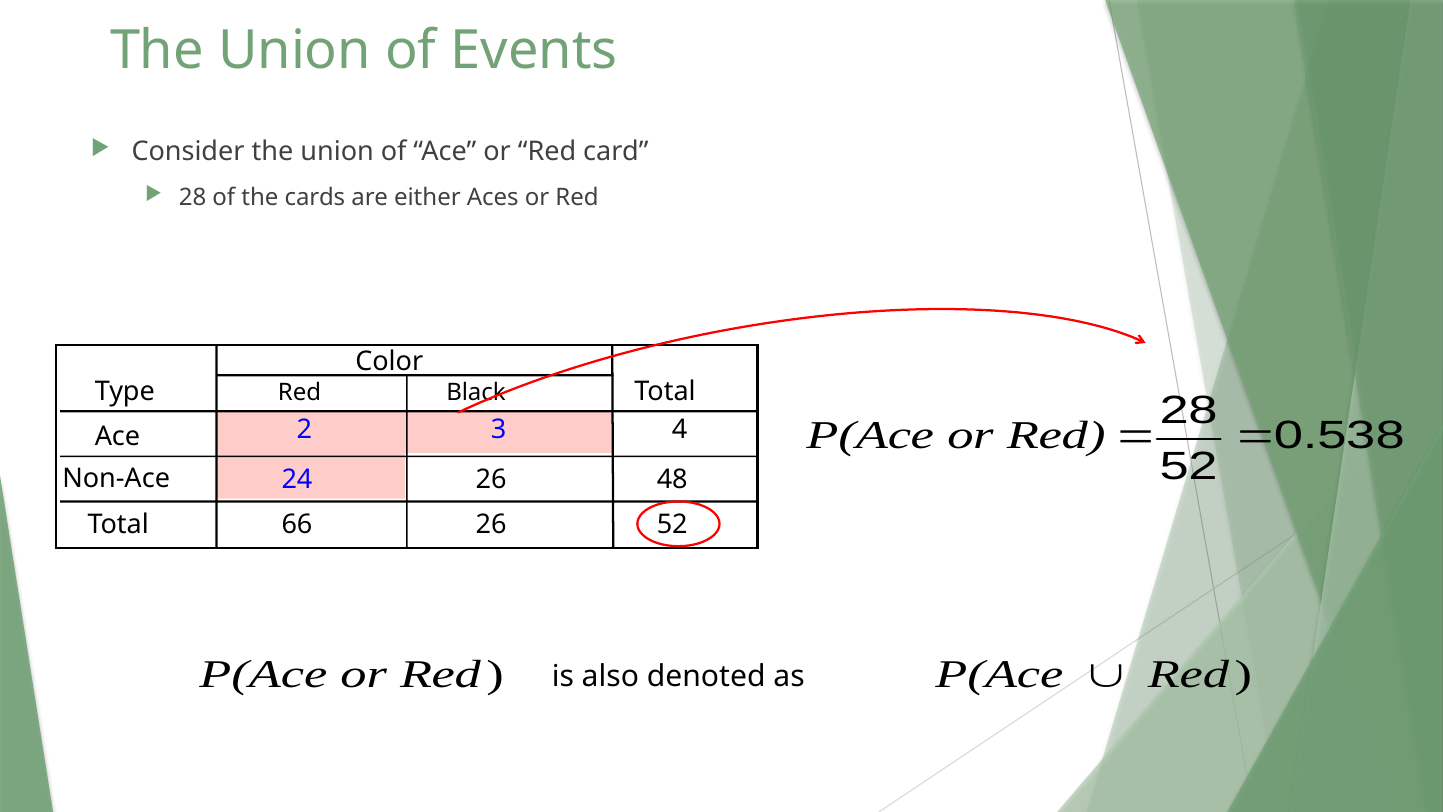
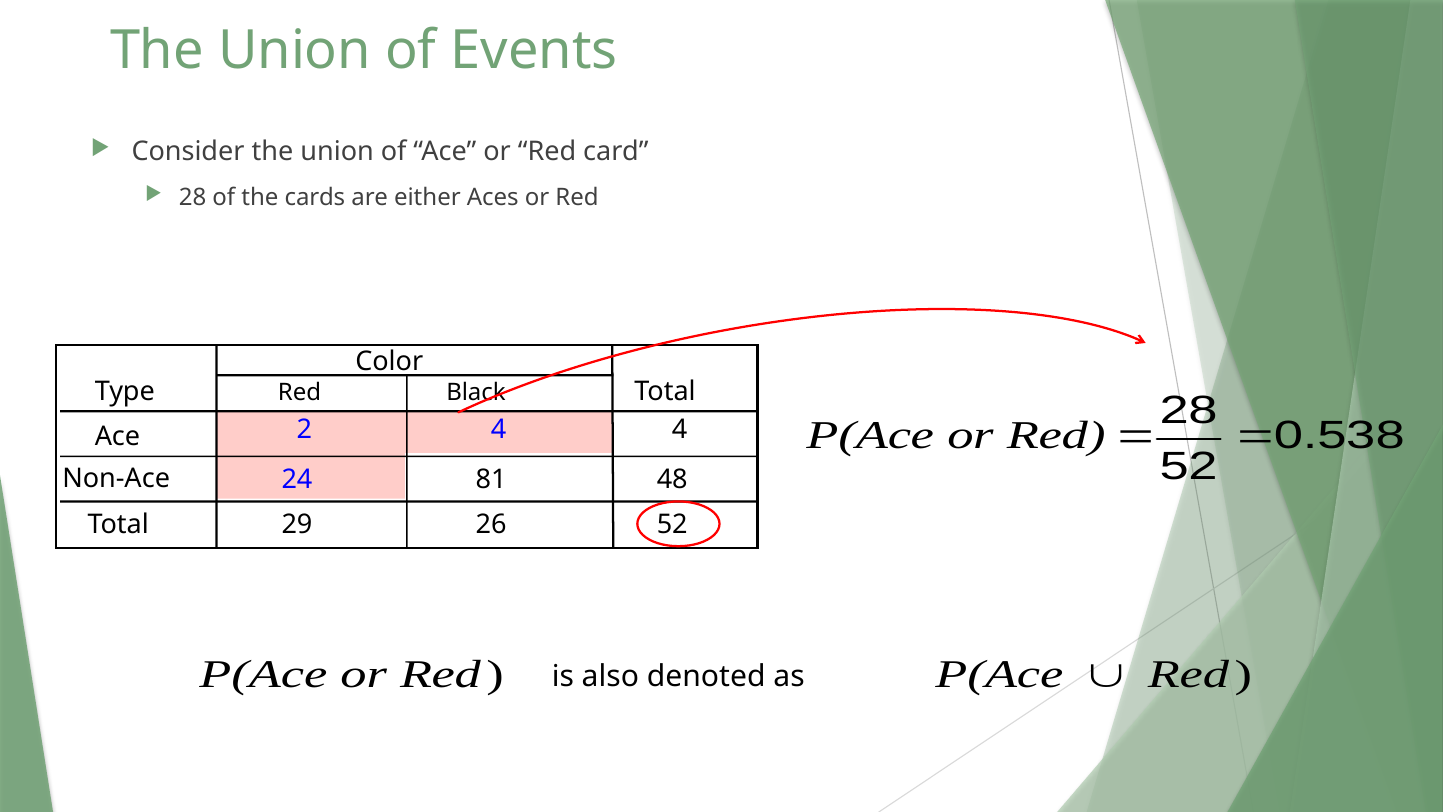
2 3: 3 -> 4
24 26: 26 -> 81
66: 66 -> 29
